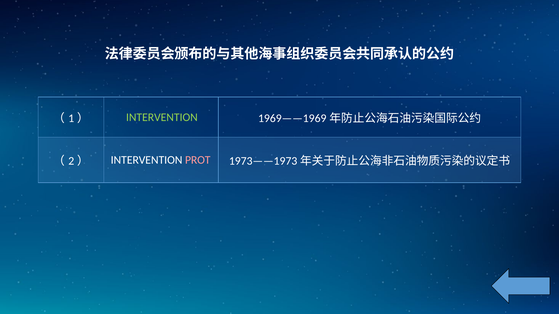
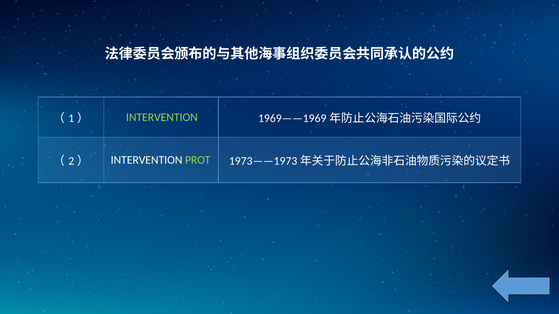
PROT colour: pink -> light green
